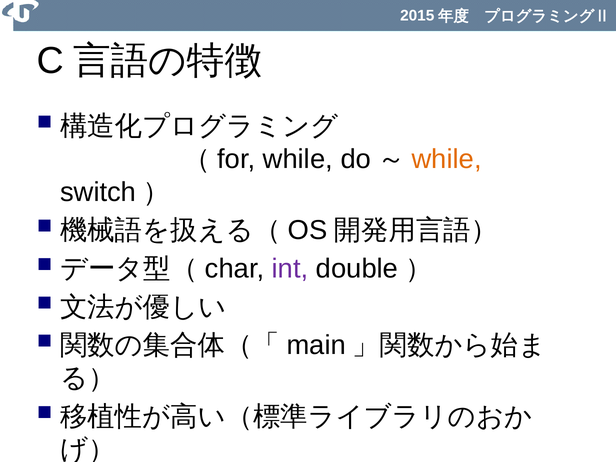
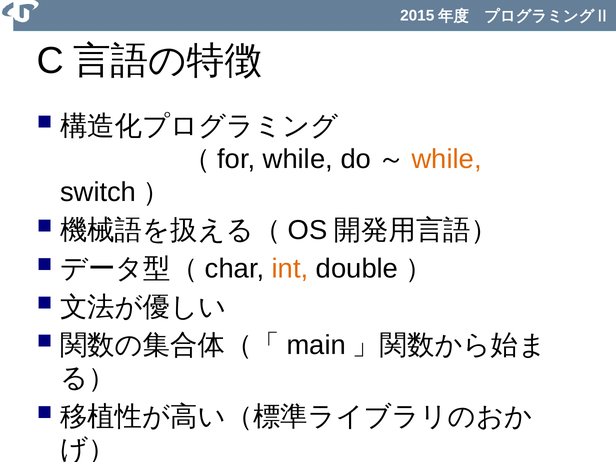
int colour: purple -> orange
